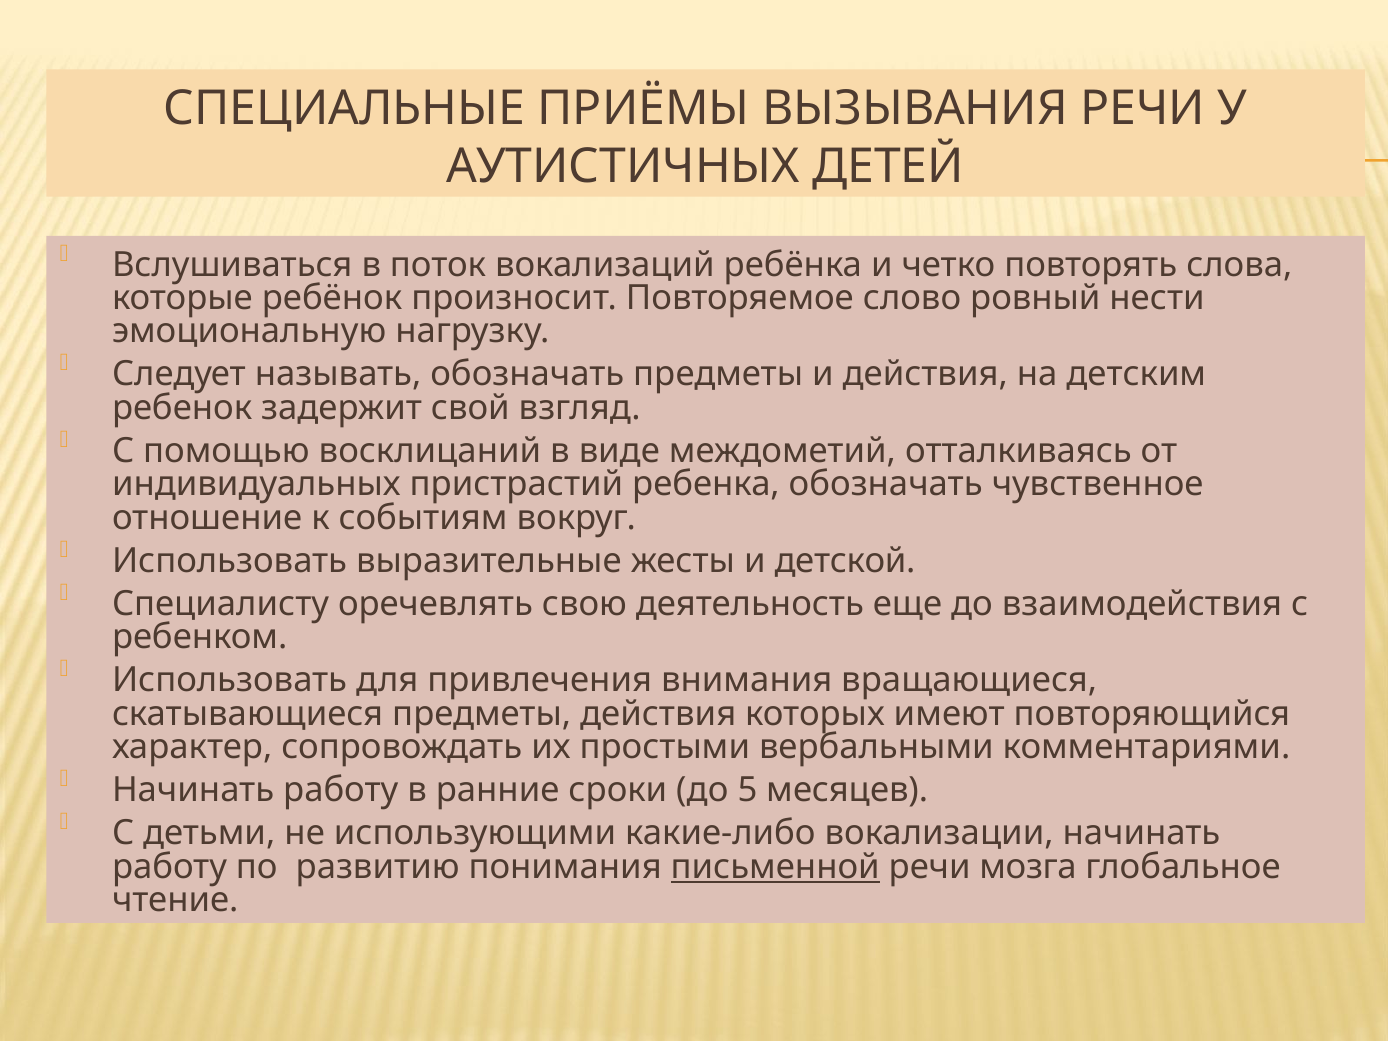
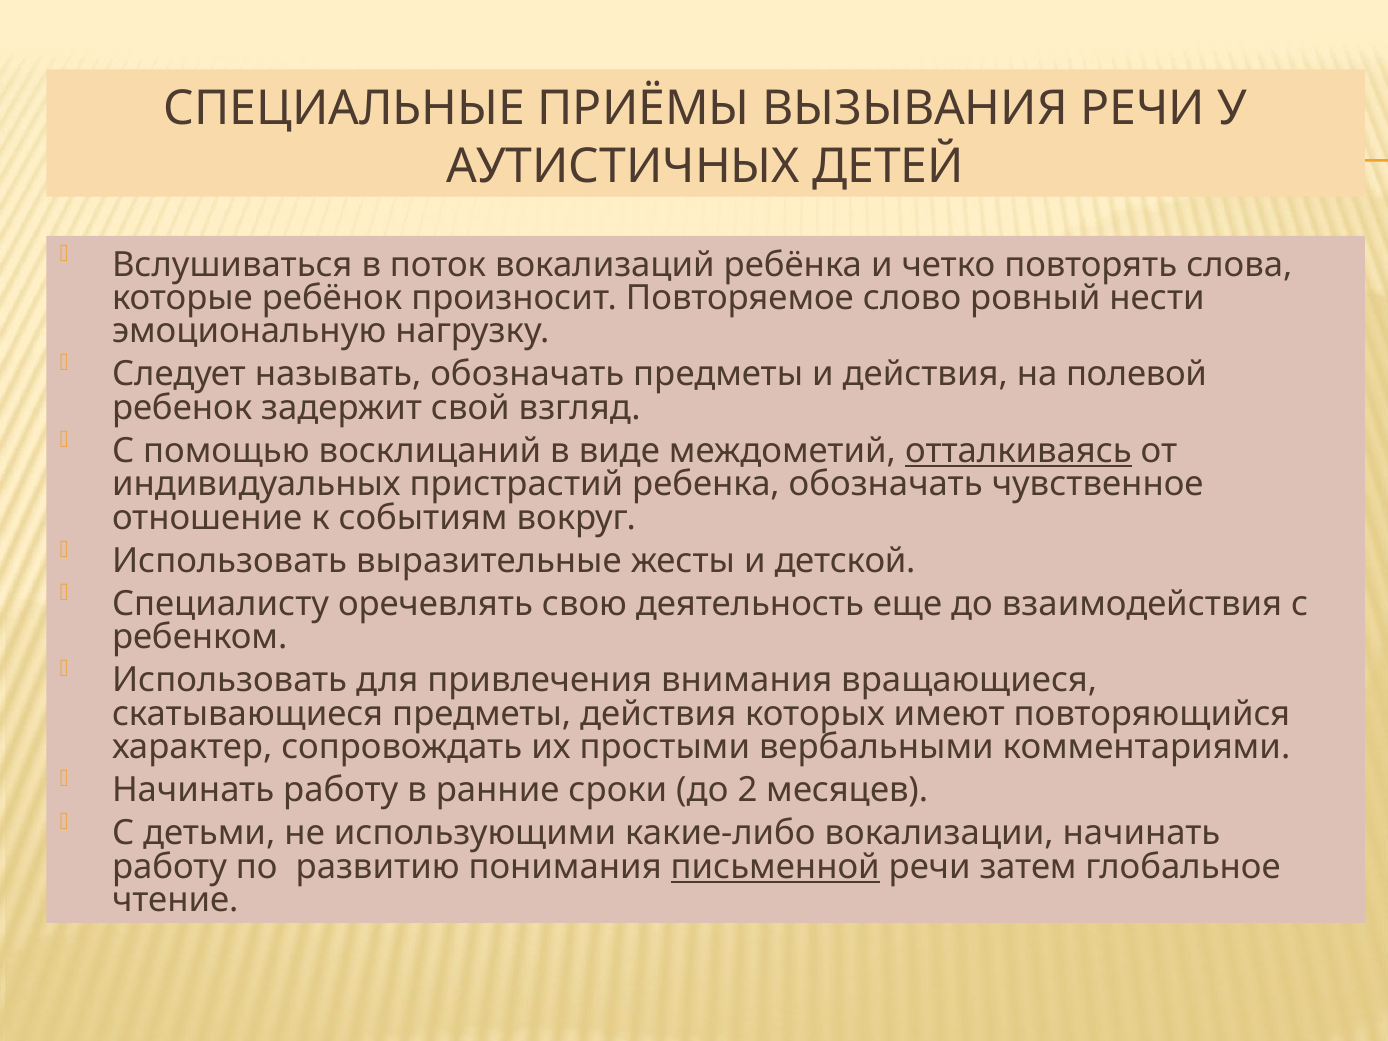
детским: детским -> полевой
отталкиваясь underline: none -> present
5: 5 -> 2
мозга: мозга -> затем
